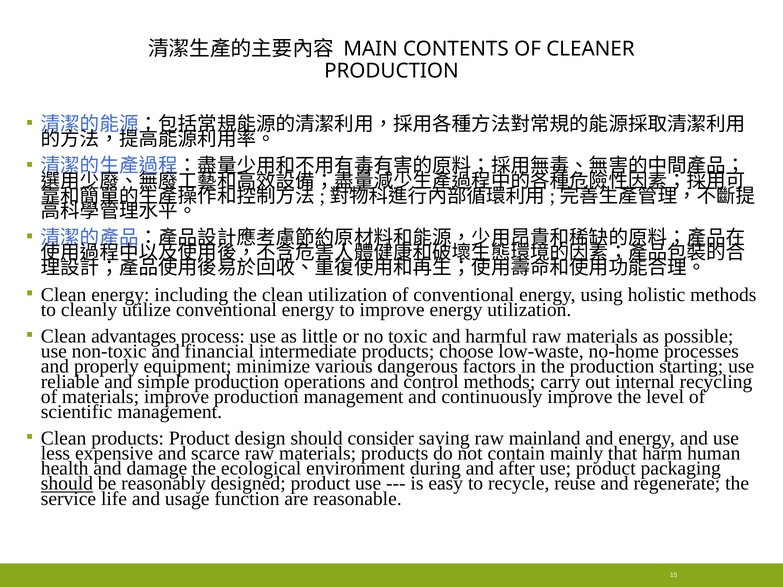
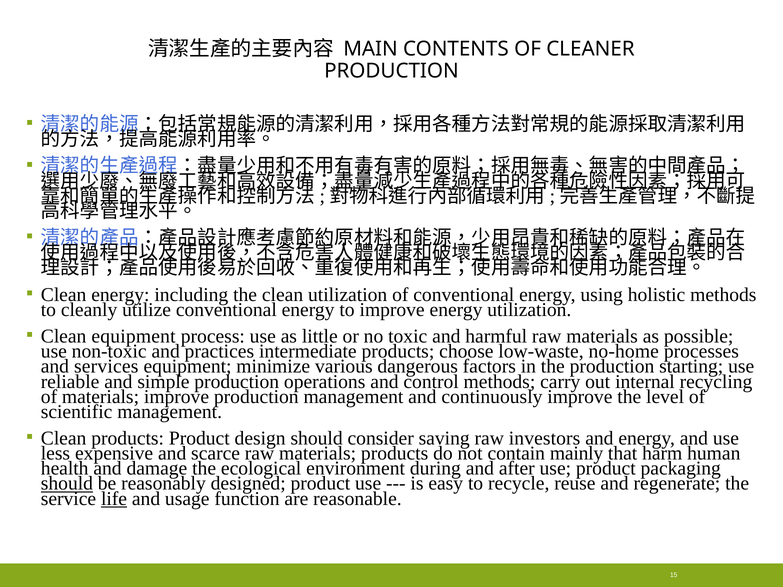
Clean advantages: advantages -> equipment
financial: financial -> practices
properly: properly -> services
mainland: mainland -> investors
life underline: none -> present
